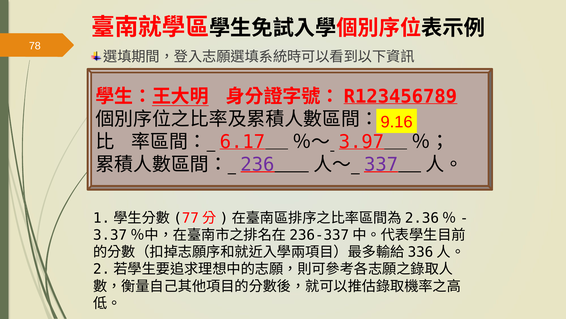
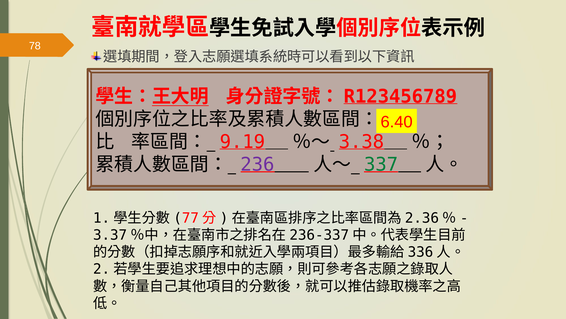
9.16: 9.16 -> 6.40
6.17: 6.17 -> 9.19
3.97: 3.97 -> 3.38
337 colour: purple -> green
